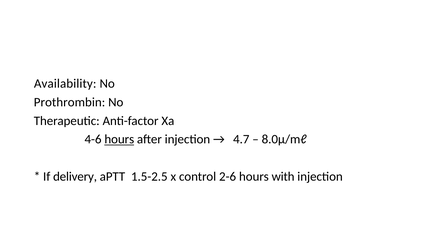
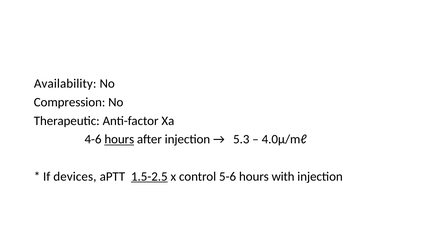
Prothrombin: Prothrombin -> Compression
4.7: 4.7 -> 5.3
8.0µ/mℓ: 8.0µ/mℓ -> 4.0µ/mℓ
delivery: delivery -> devices
1.5-2.5 underline: none -> present
2-6: 2-6 -> 5-6
